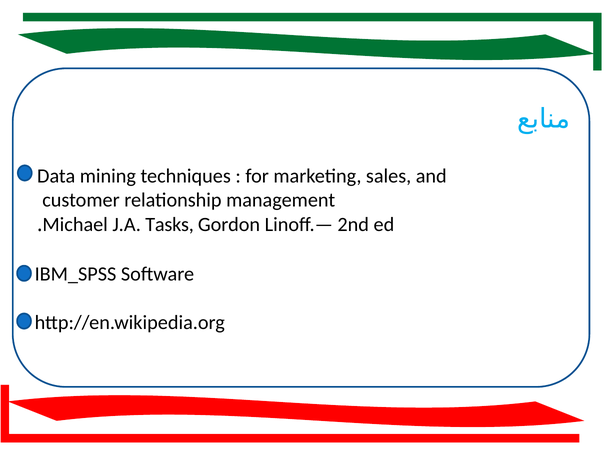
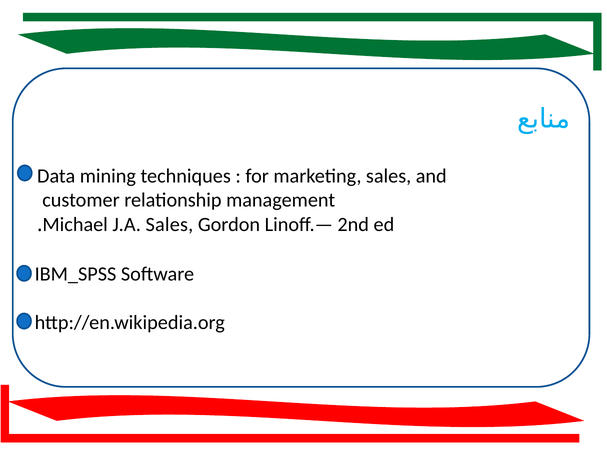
J.A Tasks: Tasks -> Sales
